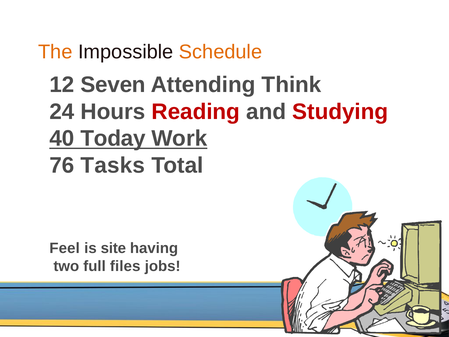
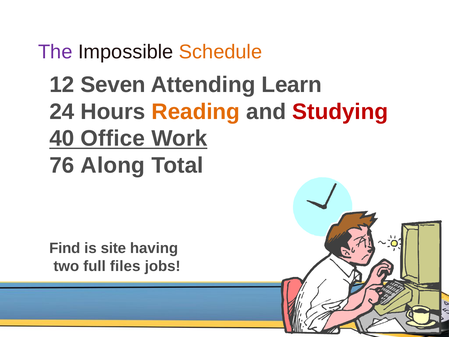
The colour: orange -> purple
Think: Think -> Learn
Reading colour: red -> orange
Today: Today -> Office
Tasks: Tasks -> Along
Feel: Feel -> Find
